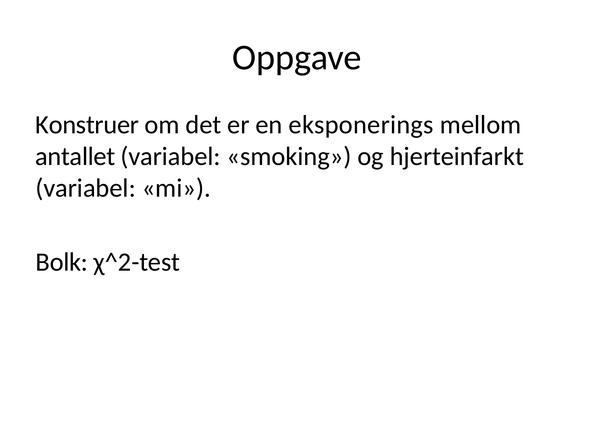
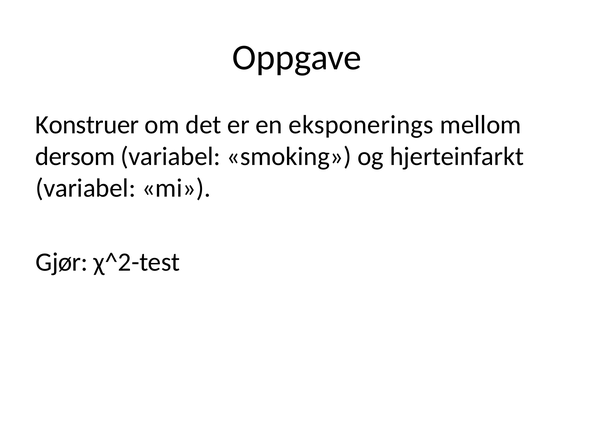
antallet: antallet -> dersom
Bolk: Bolk -> Gjør
